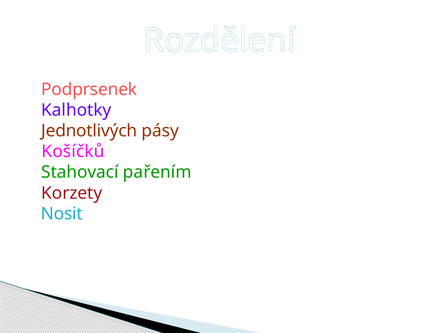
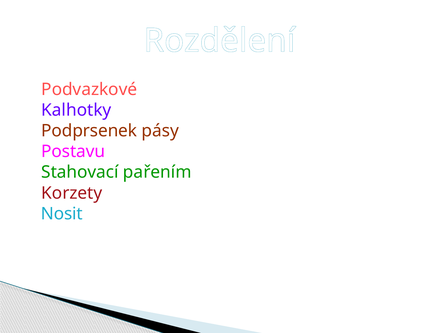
Podprsenek: Podprsenek -> Podvazkové
Jednotlivých: Jednotlivých -> Podprsenek
Košíčků: Košíčků -> Postavu
